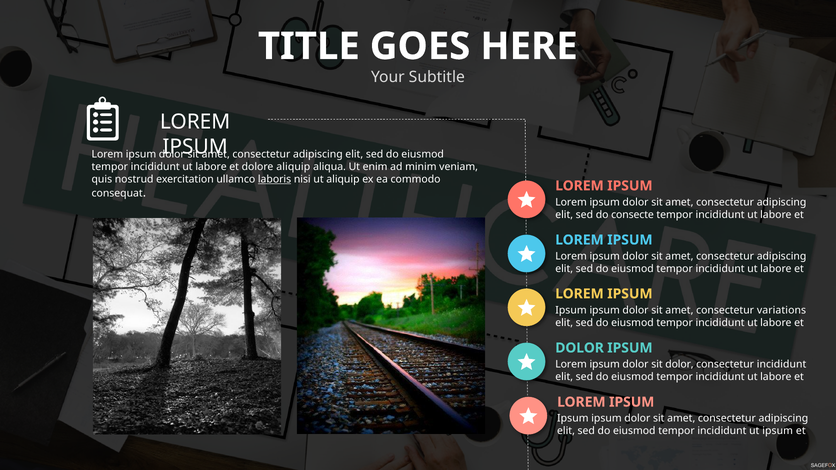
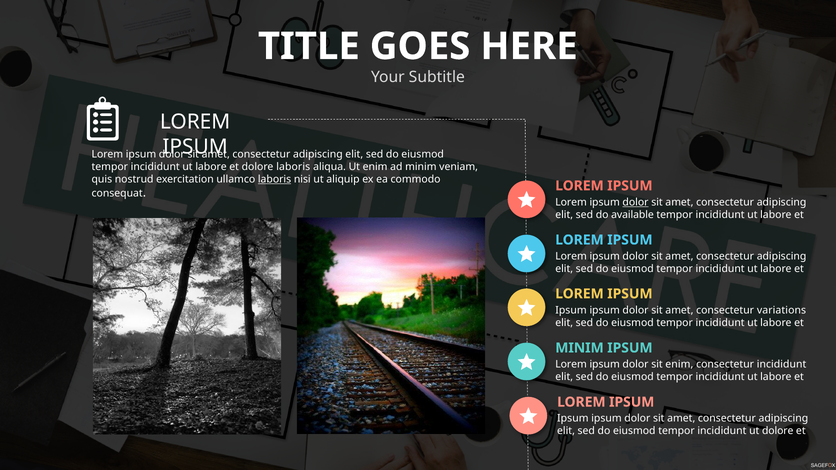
dolore aliquip: aliquip -> laboris
dolor at (635, 202) underline: none -> present
consecte: consecte -> available
DOLOR at (580, 348): DOLOR -> MINIM
sit dolor: dolor -> enim
ut ipsum: ipsum -> dolore
